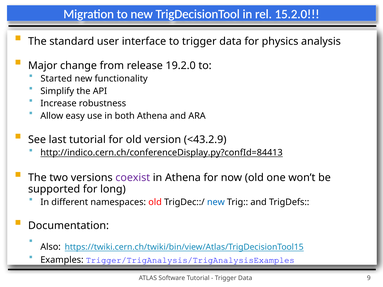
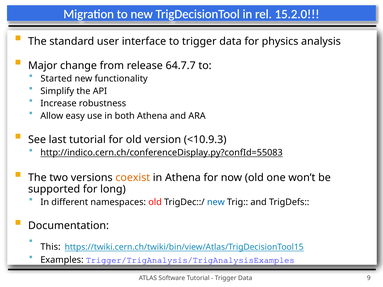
19.2.0: 19.2.0 -> 64.7.7
<43.2.9: <43.2.9 -> <10.9.3
http://indico.cern.ch/conferenceDisplay.py?confId=84413: http://indico.cern.ch/conferenceDisplay.py?confId=84413 -> http://indico.cern.ch/conferenceDisplay.py?confId=55083
coexist colour: purple -> orange
Also: Also -> This
